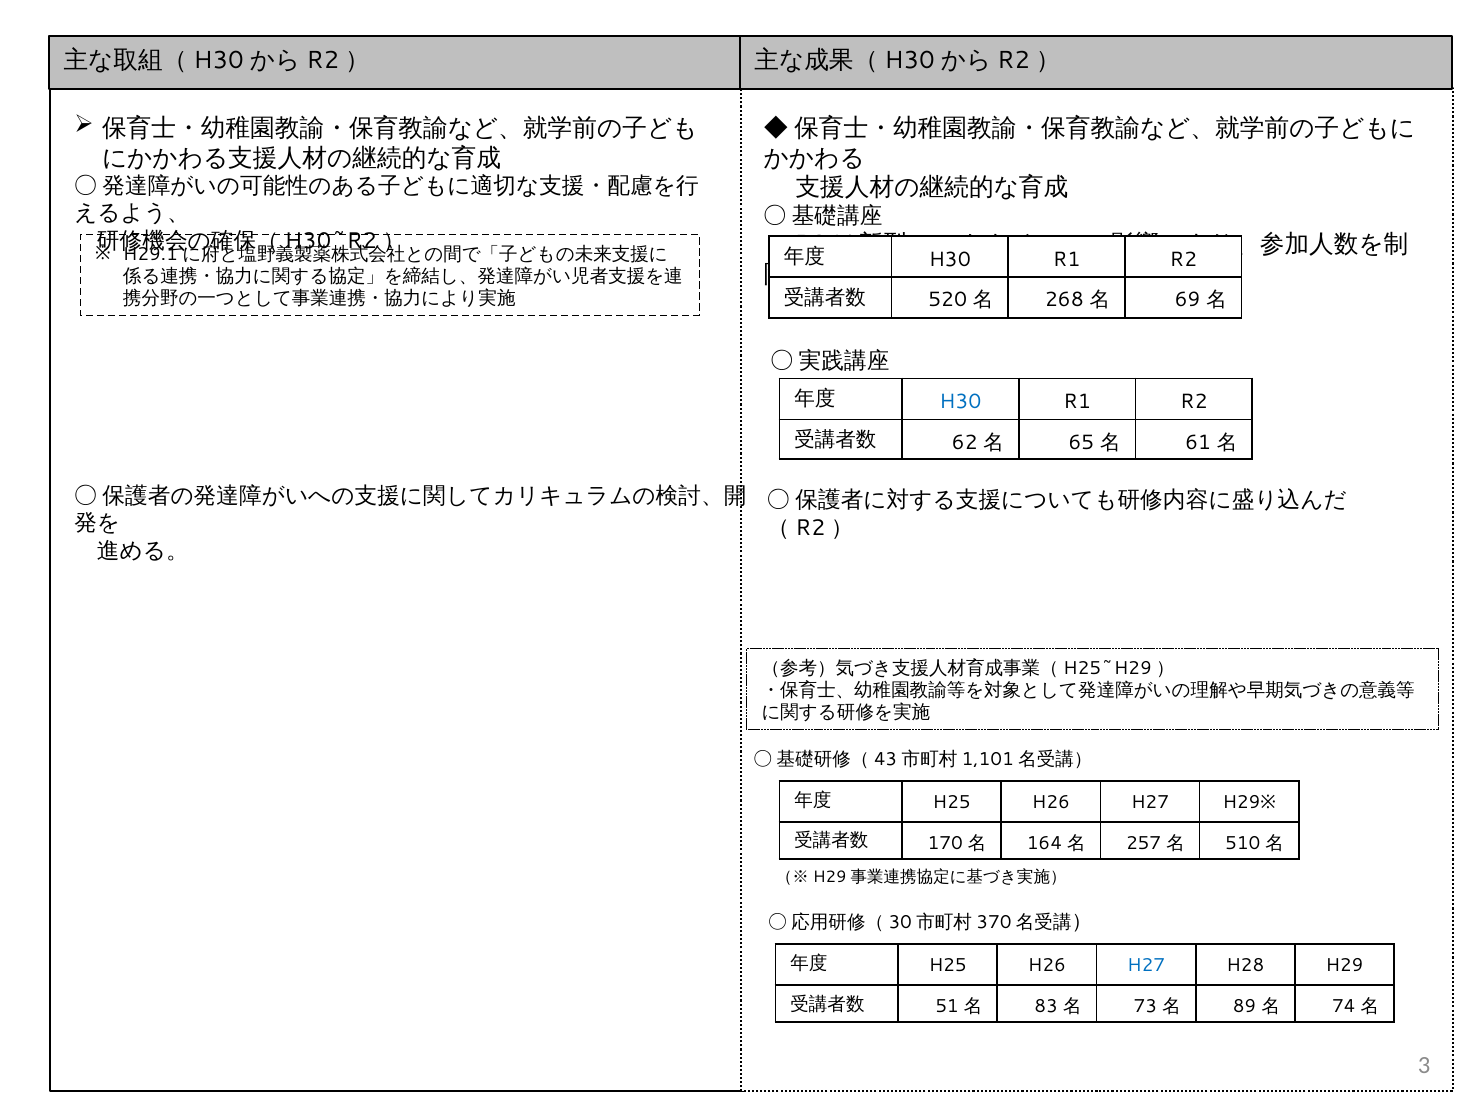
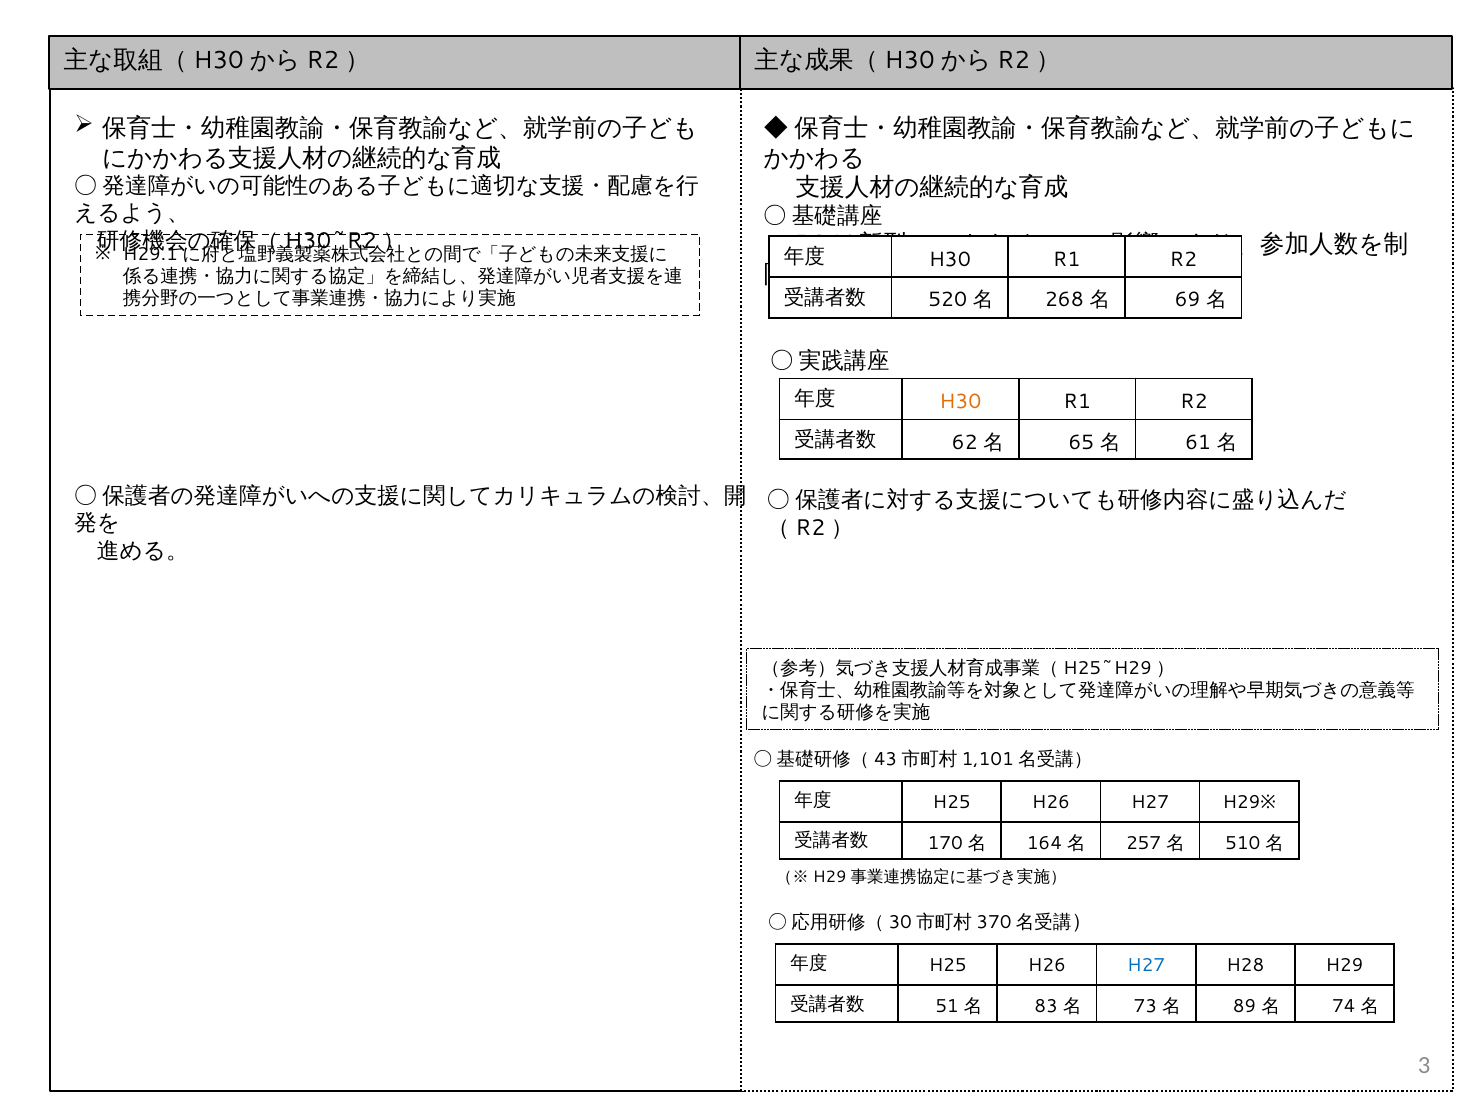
H30 at (960, 402) colour: blue -> orange
